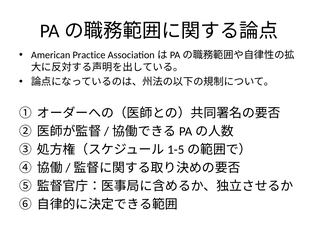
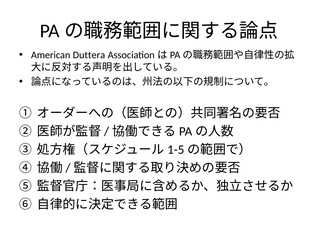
Practice: Practice -> Duttera
